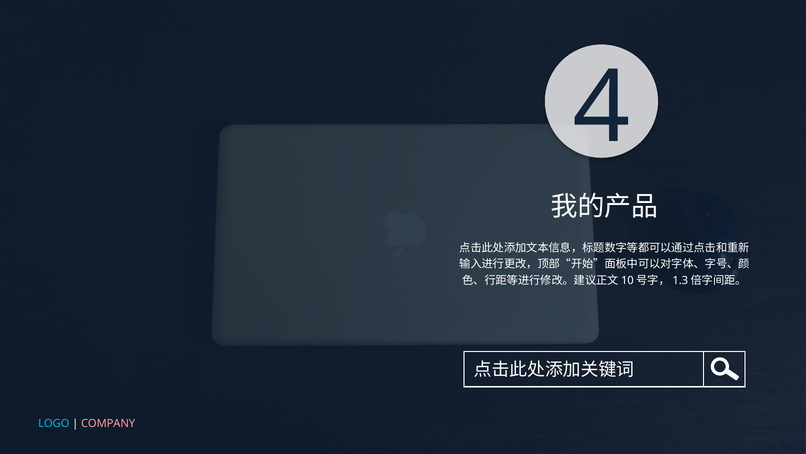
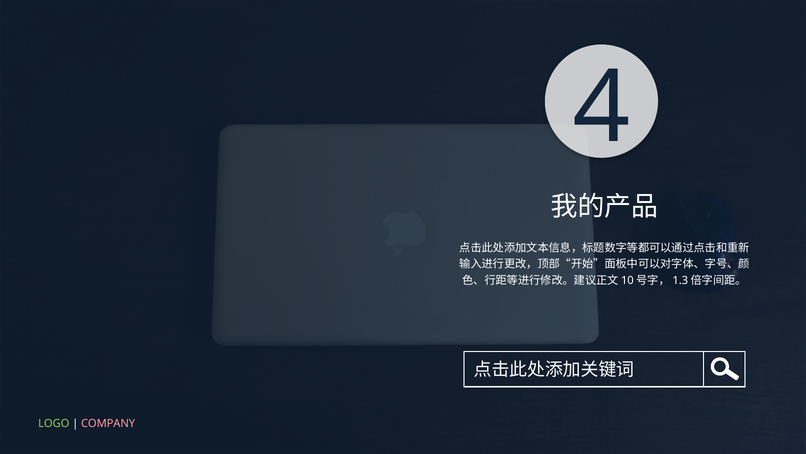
LOGO colour: light blue -> light green
